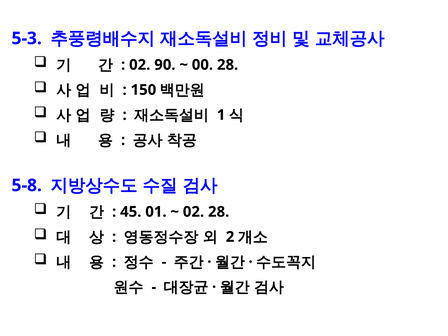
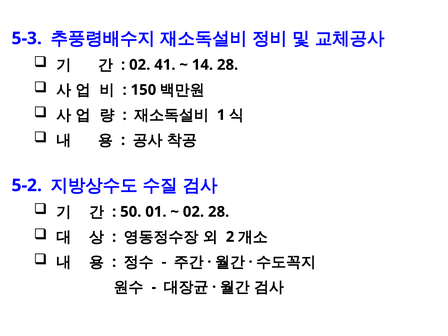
90: 90 -> 41
00: 00 -> 14
5-8: 5-8 -> 5-2
45: 45 -> 50
